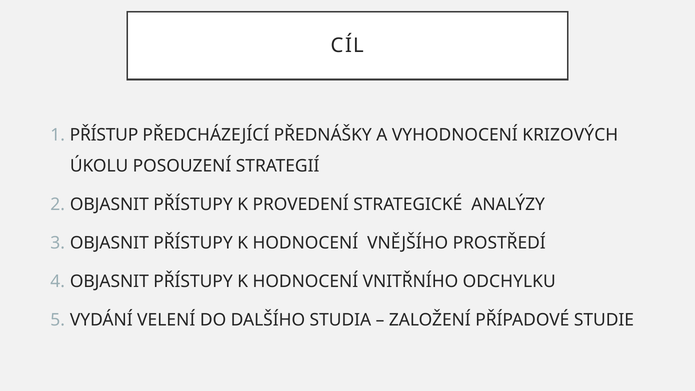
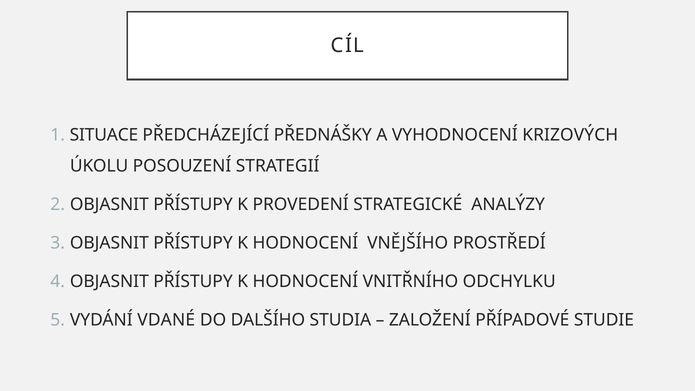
PŘÍSTUP: PŘÍSTUP -> SITUACE
VELENÍ: VELENÍ -> VDANÉ
